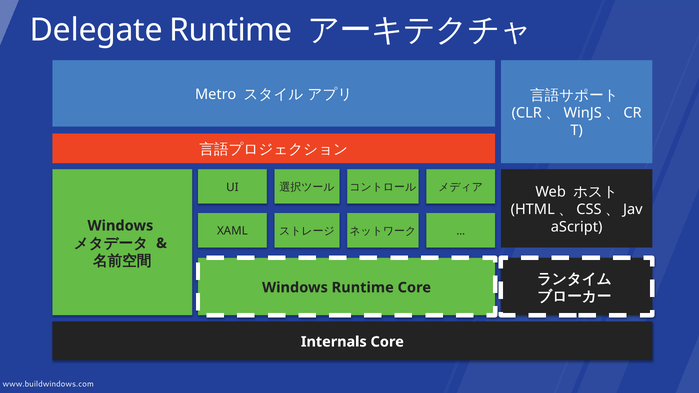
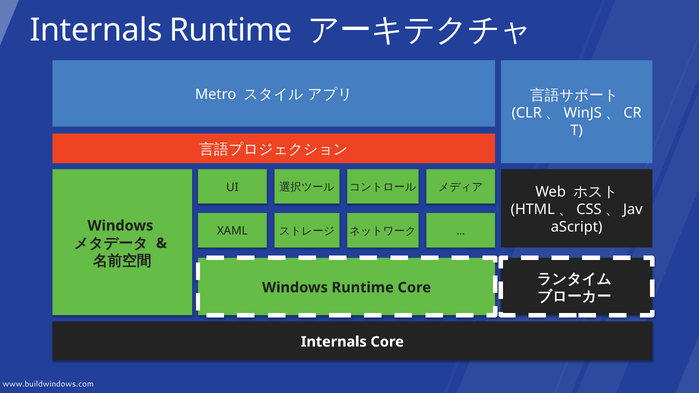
Delegate at (96, 30): Delegate -> Internals
